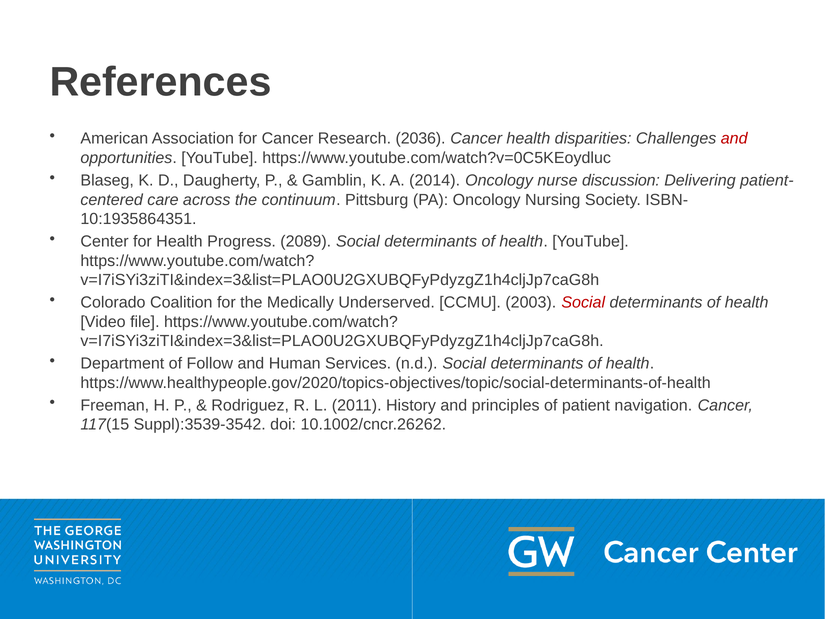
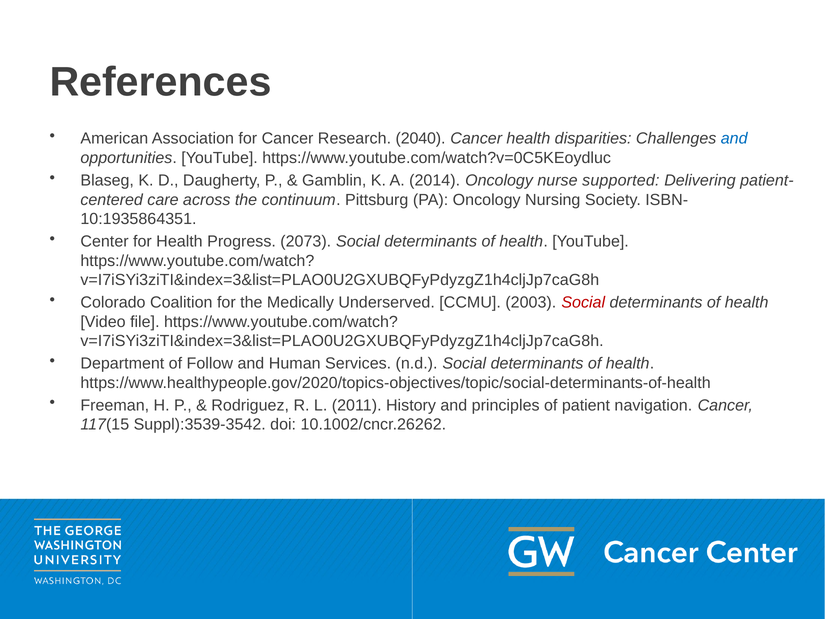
2036: 2036 -> 2040
and at (734, 139) colour: red -> blue
discussion: discussion -> supported
2089: 2089 -> 2073
